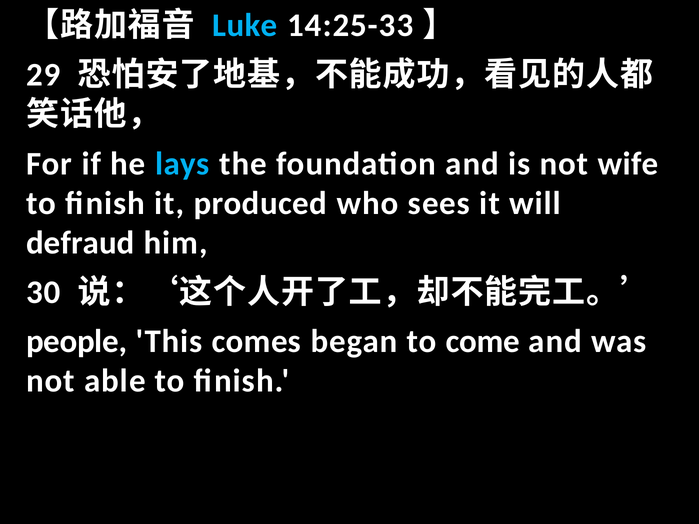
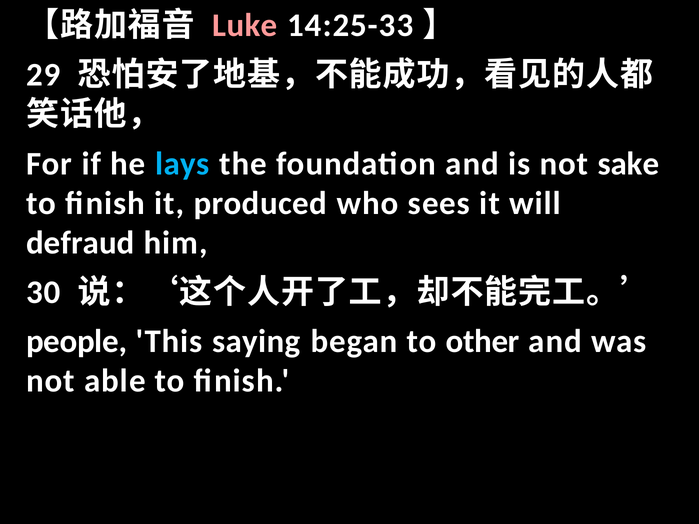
Luke colour: light blue -> pink
wife: wife -> sake
comes: comes -> saying
come: come -> other
